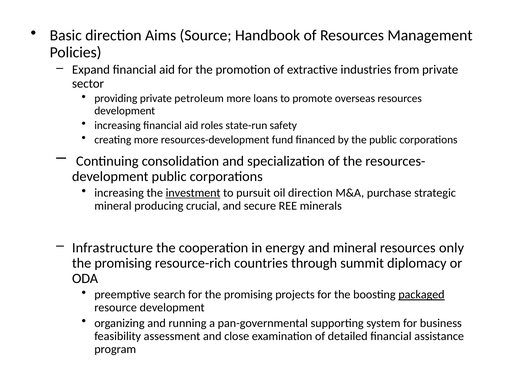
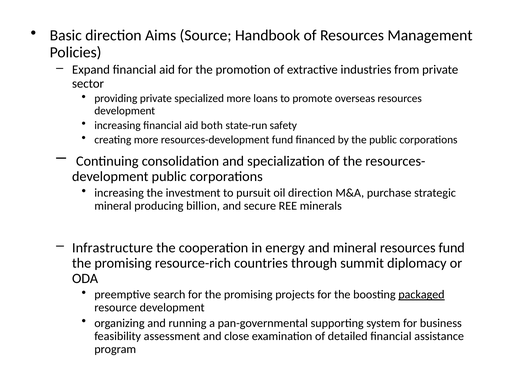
petroleum: petroleum -> specialized
roles: roles -> both
investment underline: present -> none
crucial: crucial -> billion
resources only: only -> fund
